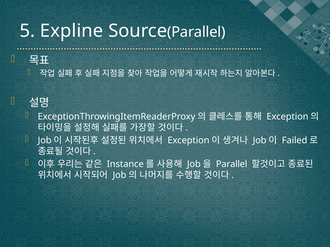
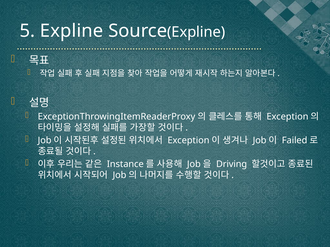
Parallel at (196, 32): Parallel -> Expline
Parallel at (232, 164): Parallel -> Driving
